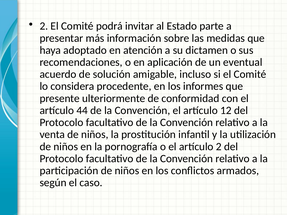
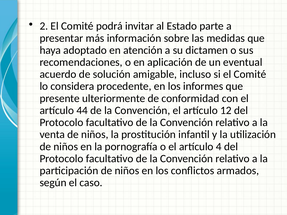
artículo 2: 2 -> 4
